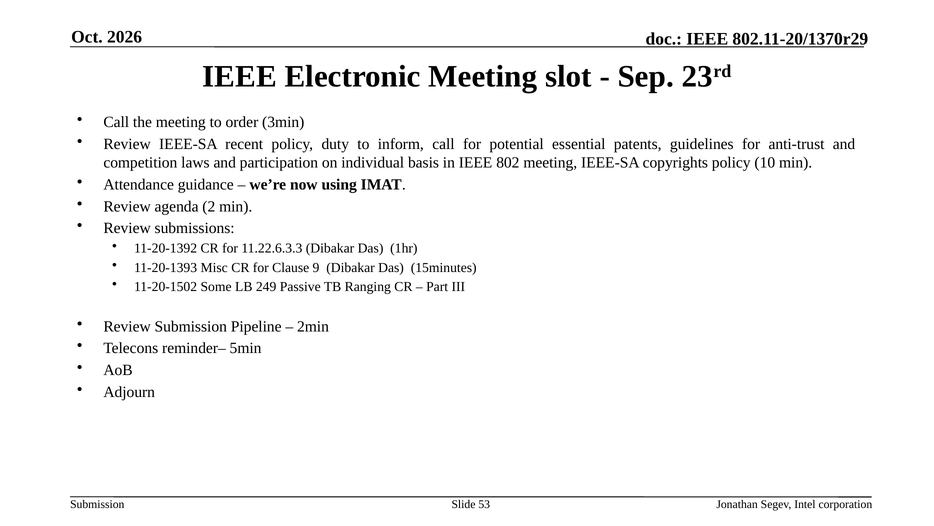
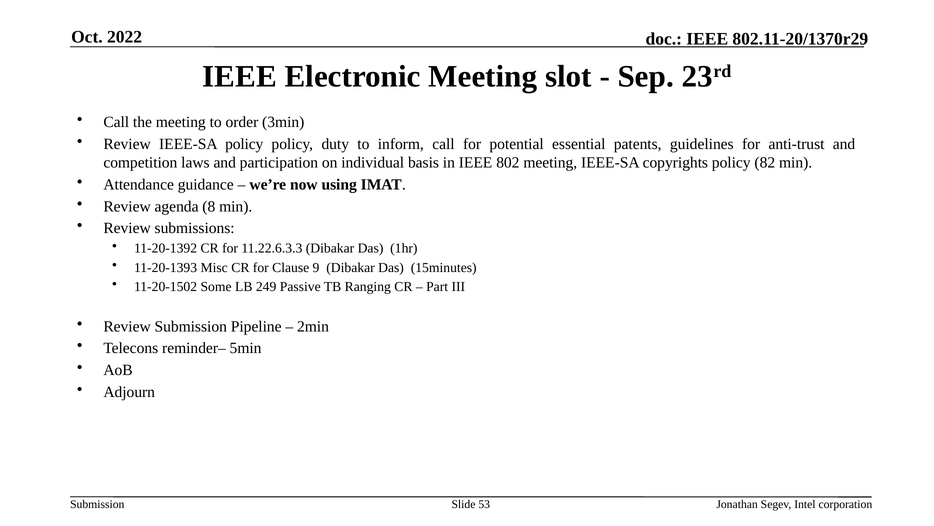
2026: 2026 -> 2022
IEEE-SA recent: recent -> policy
10: 10 -> 82
2: 2 -> 8
